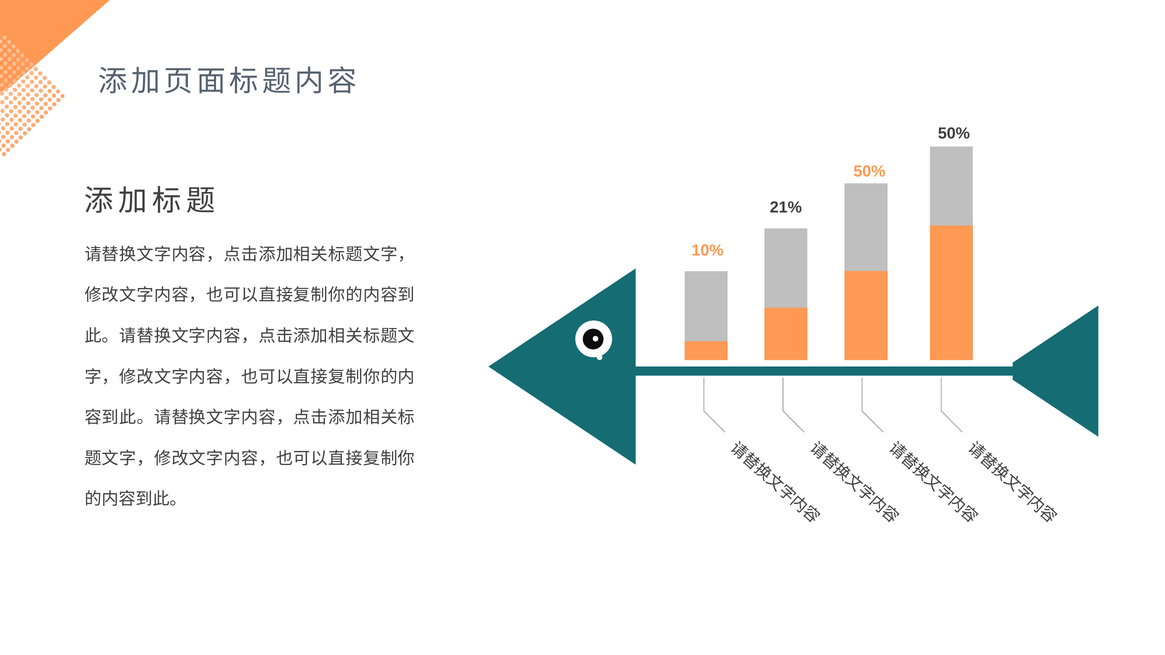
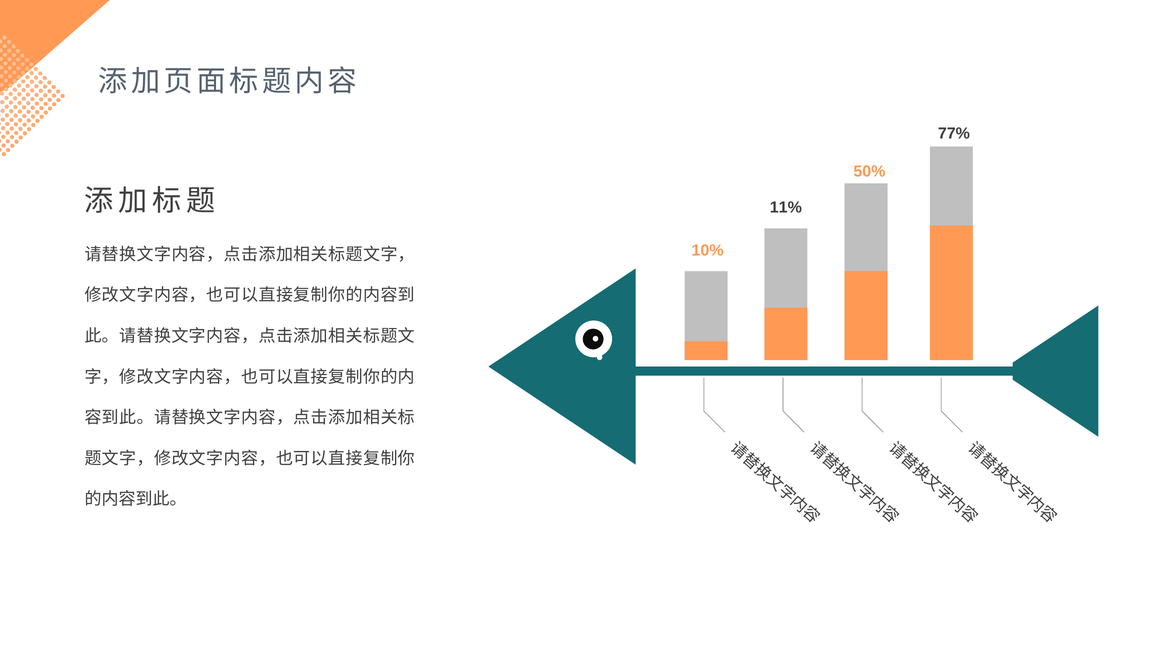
50% at (954, 134): 50% -> 77%
21%: 21% -> 11%
